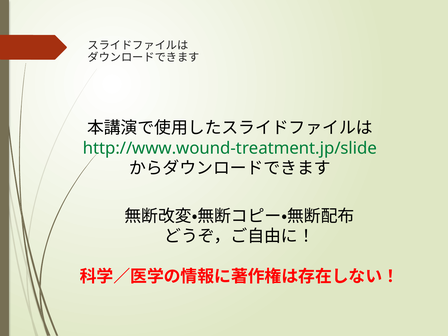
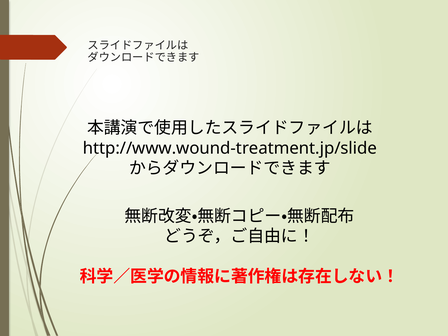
http://www.wound-treatment.jp/slide colour: green -> black
